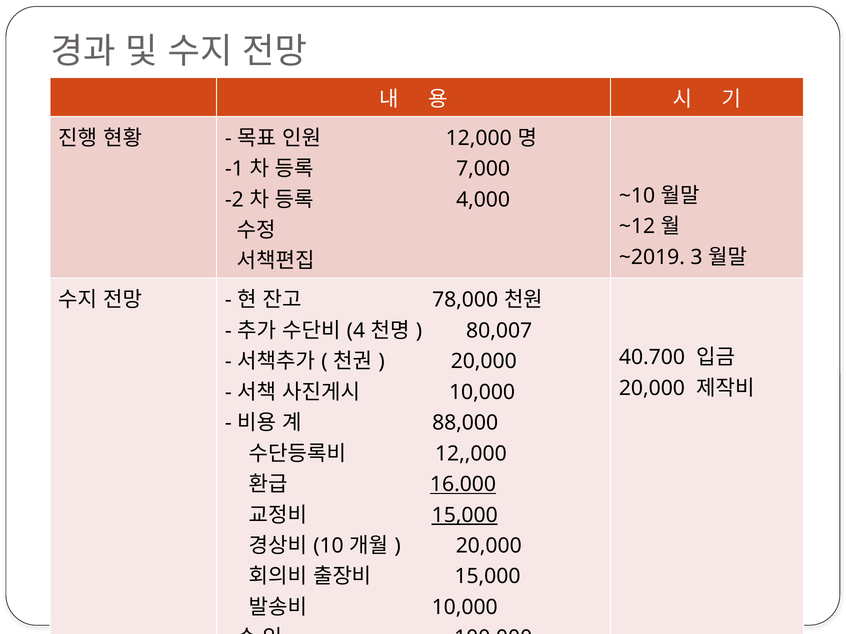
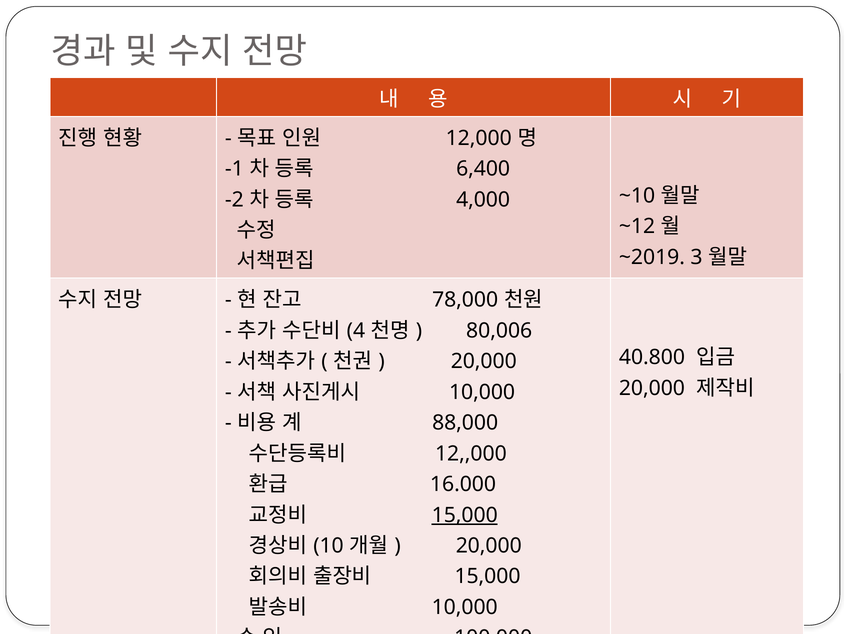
7,000: 7,000 -> 6,400
80,007: 80,007 -> 80,006
40.700: 40.700 -> 40.800
16.000 underline: present -> none
